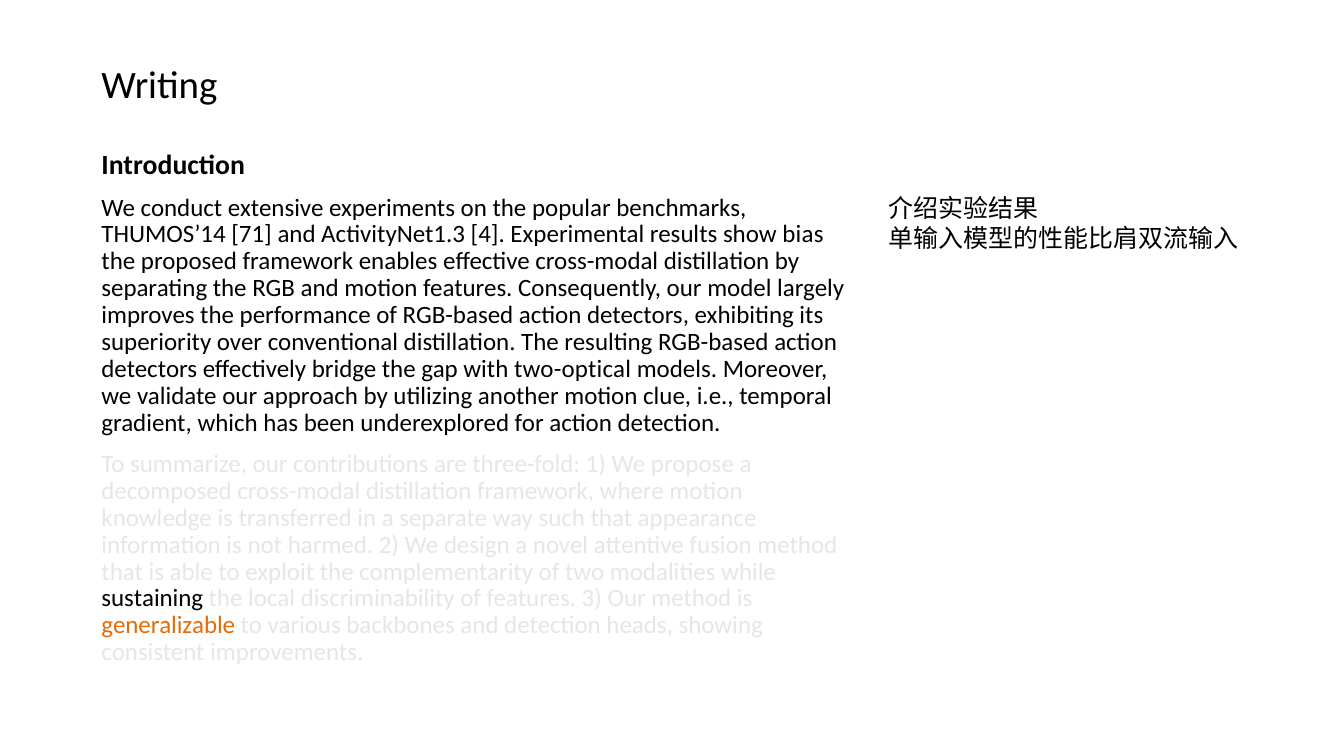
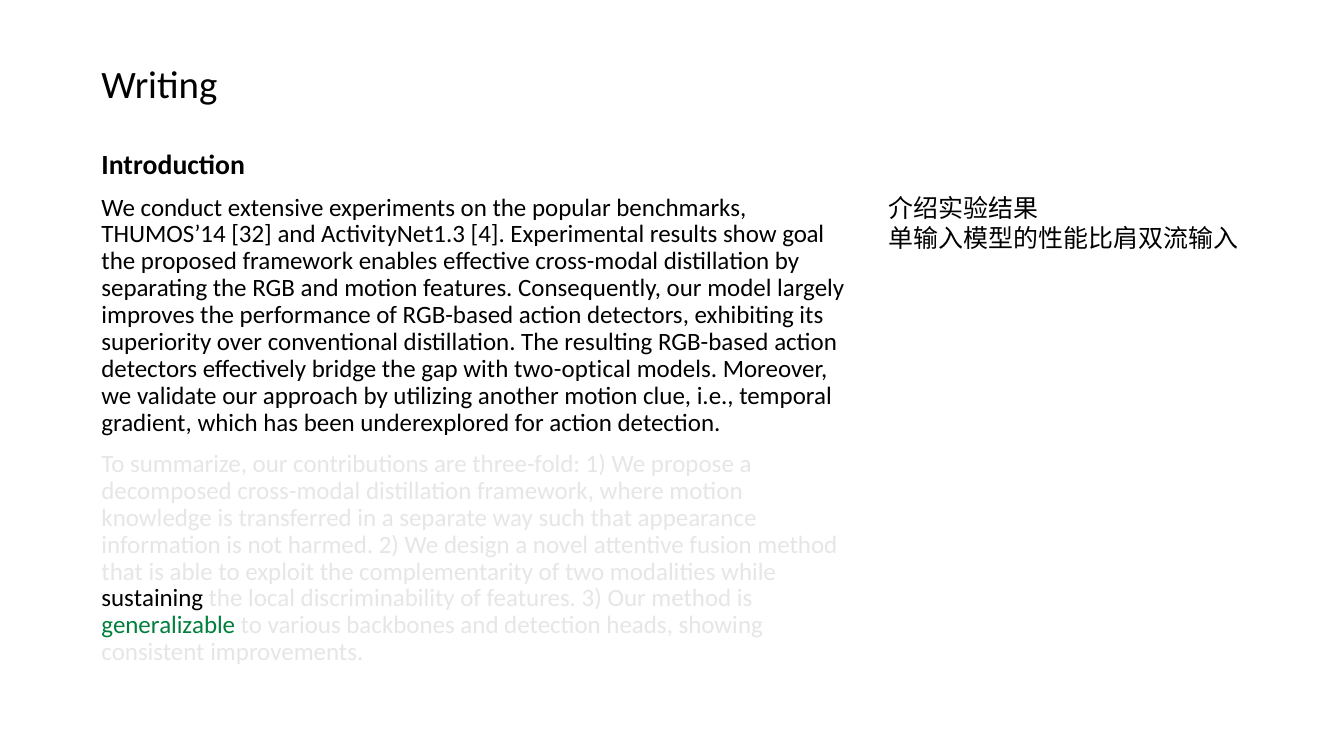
71: 71 -> 32
bias: bias -> goal
generalizable colour: orange -> green
